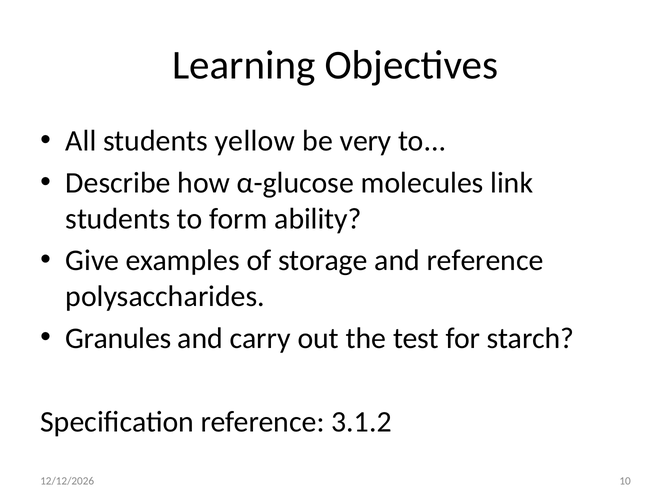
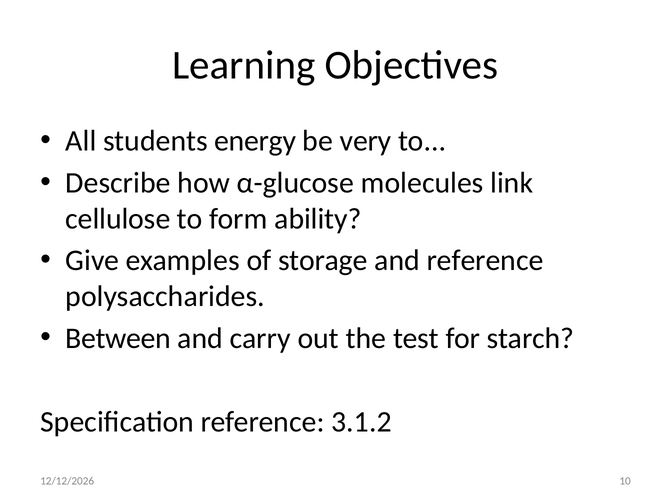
yellow: yellow -> energy
students at (118, 218): students -> cellulose
Granules: Granules -> Between
